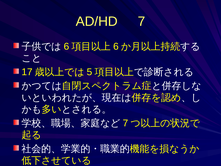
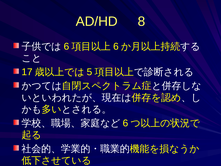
AD/HD 7: 7 -> 8
7 at (125, 123): 7 -> 6
